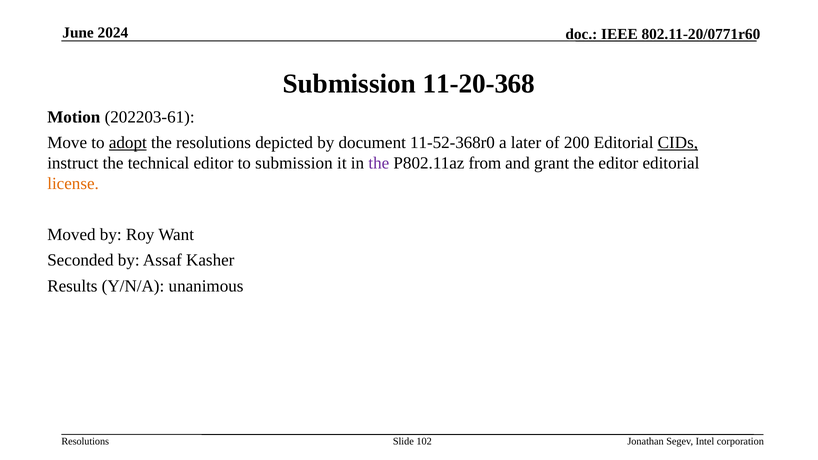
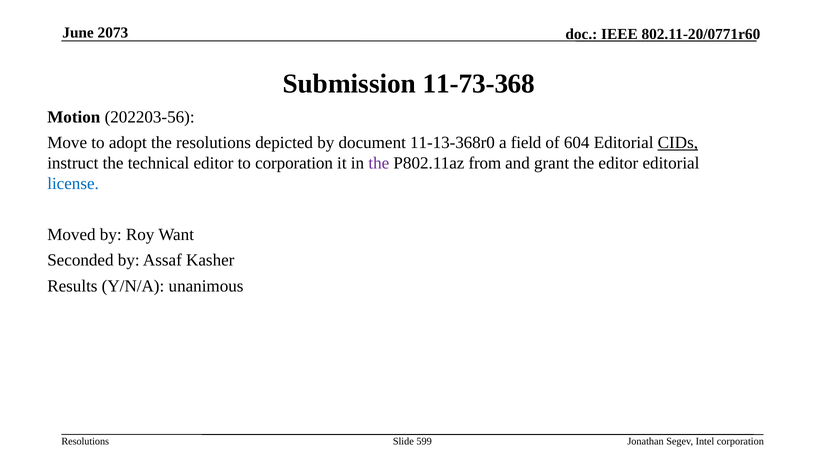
2024: 2024 -> 2073
11-20-368: 11-20-368 -> 11-73-368
202203-61: 202203-61 -> 202203-56
adopt underline: present -> none
11-52-368r0: 11-52-368r0 -> 11-13-368r0
later: later -> field
200: 200 -> 604
to submission: submission -> corporation
license colour: orange -> blue
102: 102 -> 599
